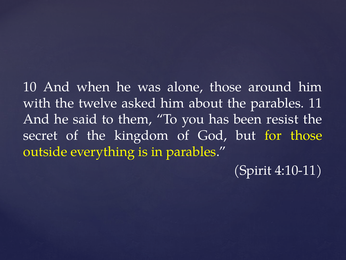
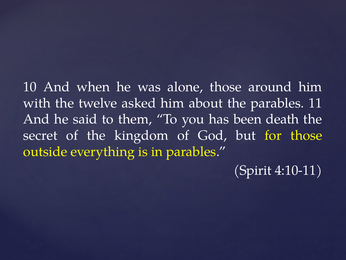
resist: resist -> death
